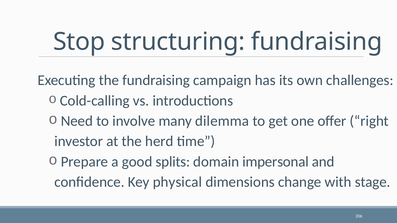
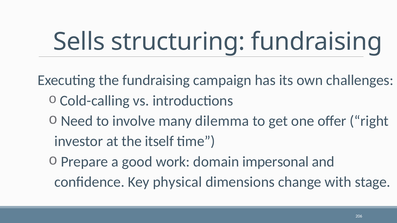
Stop: Stop -> Sells
herd: herd -> itself
splits: splits -> work
